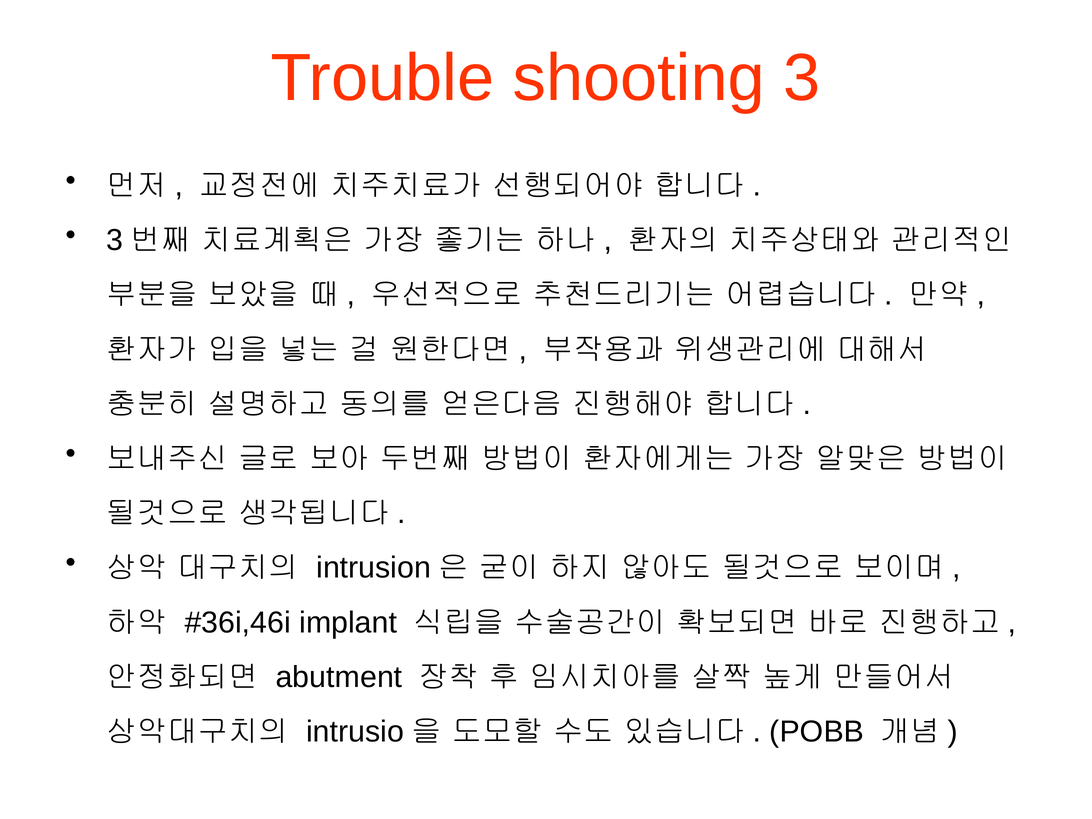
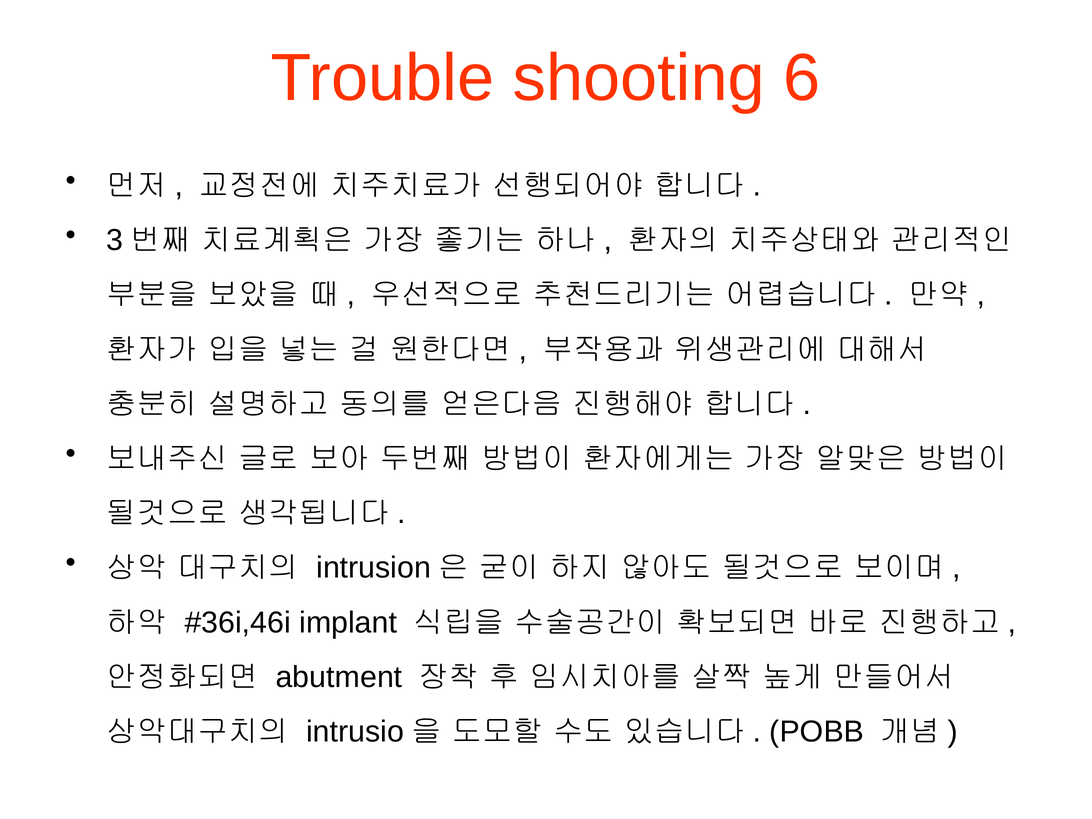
3: 3 -> 6
